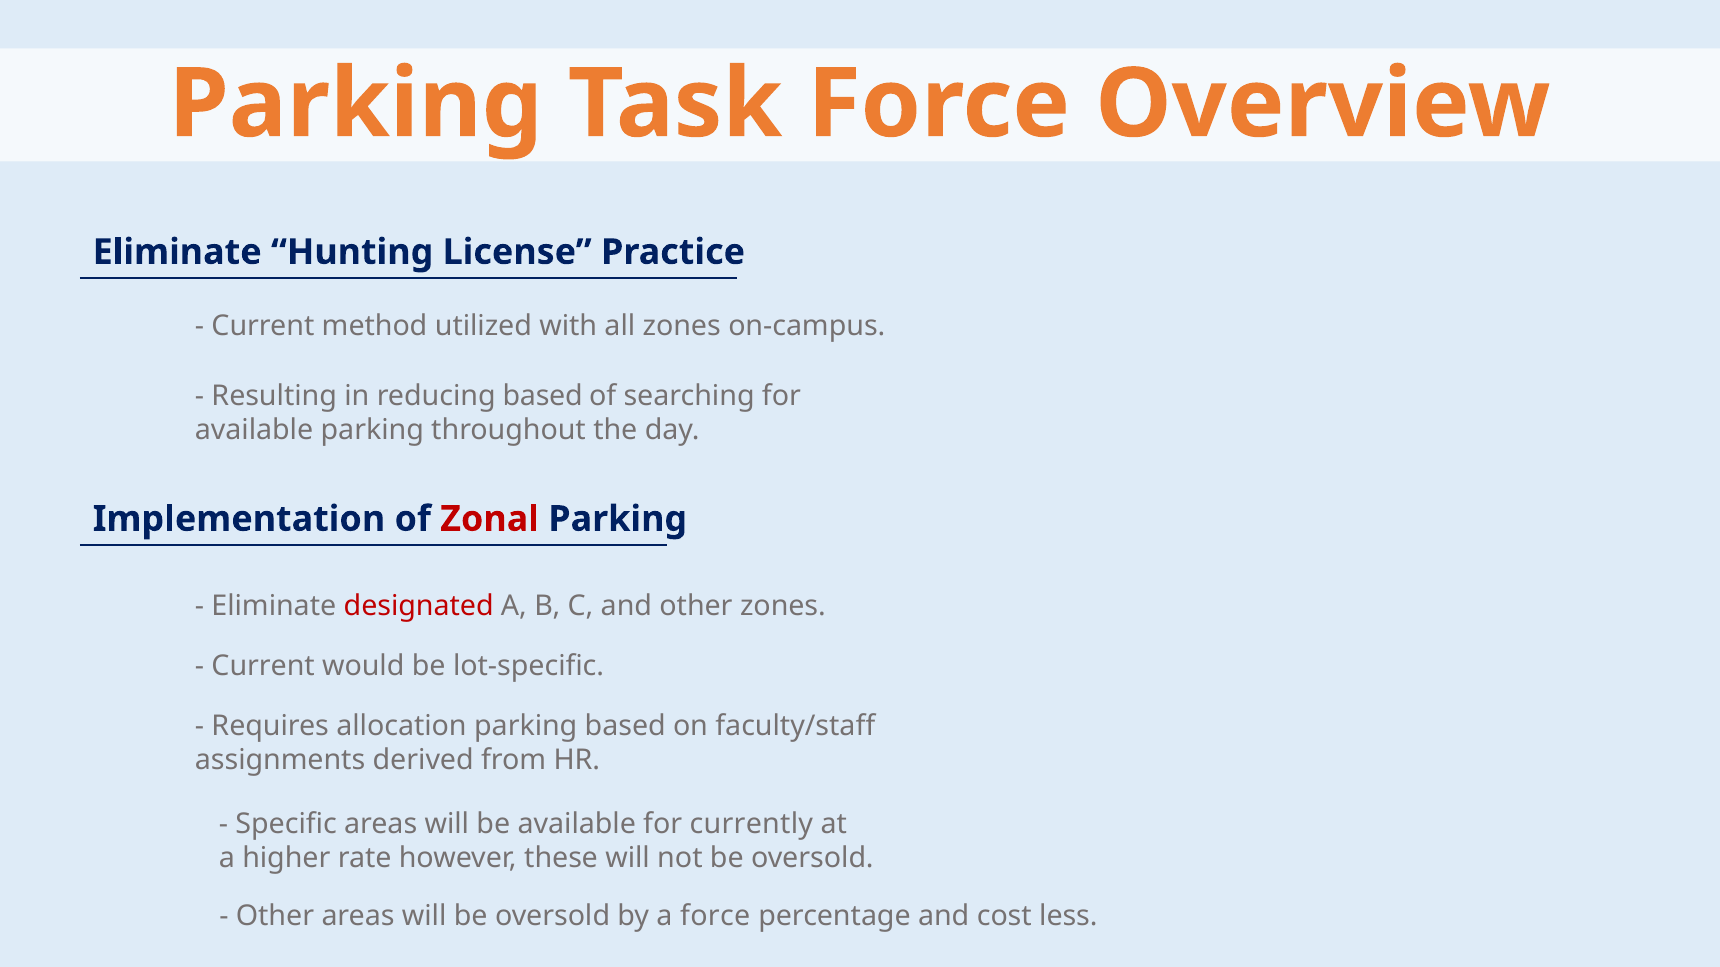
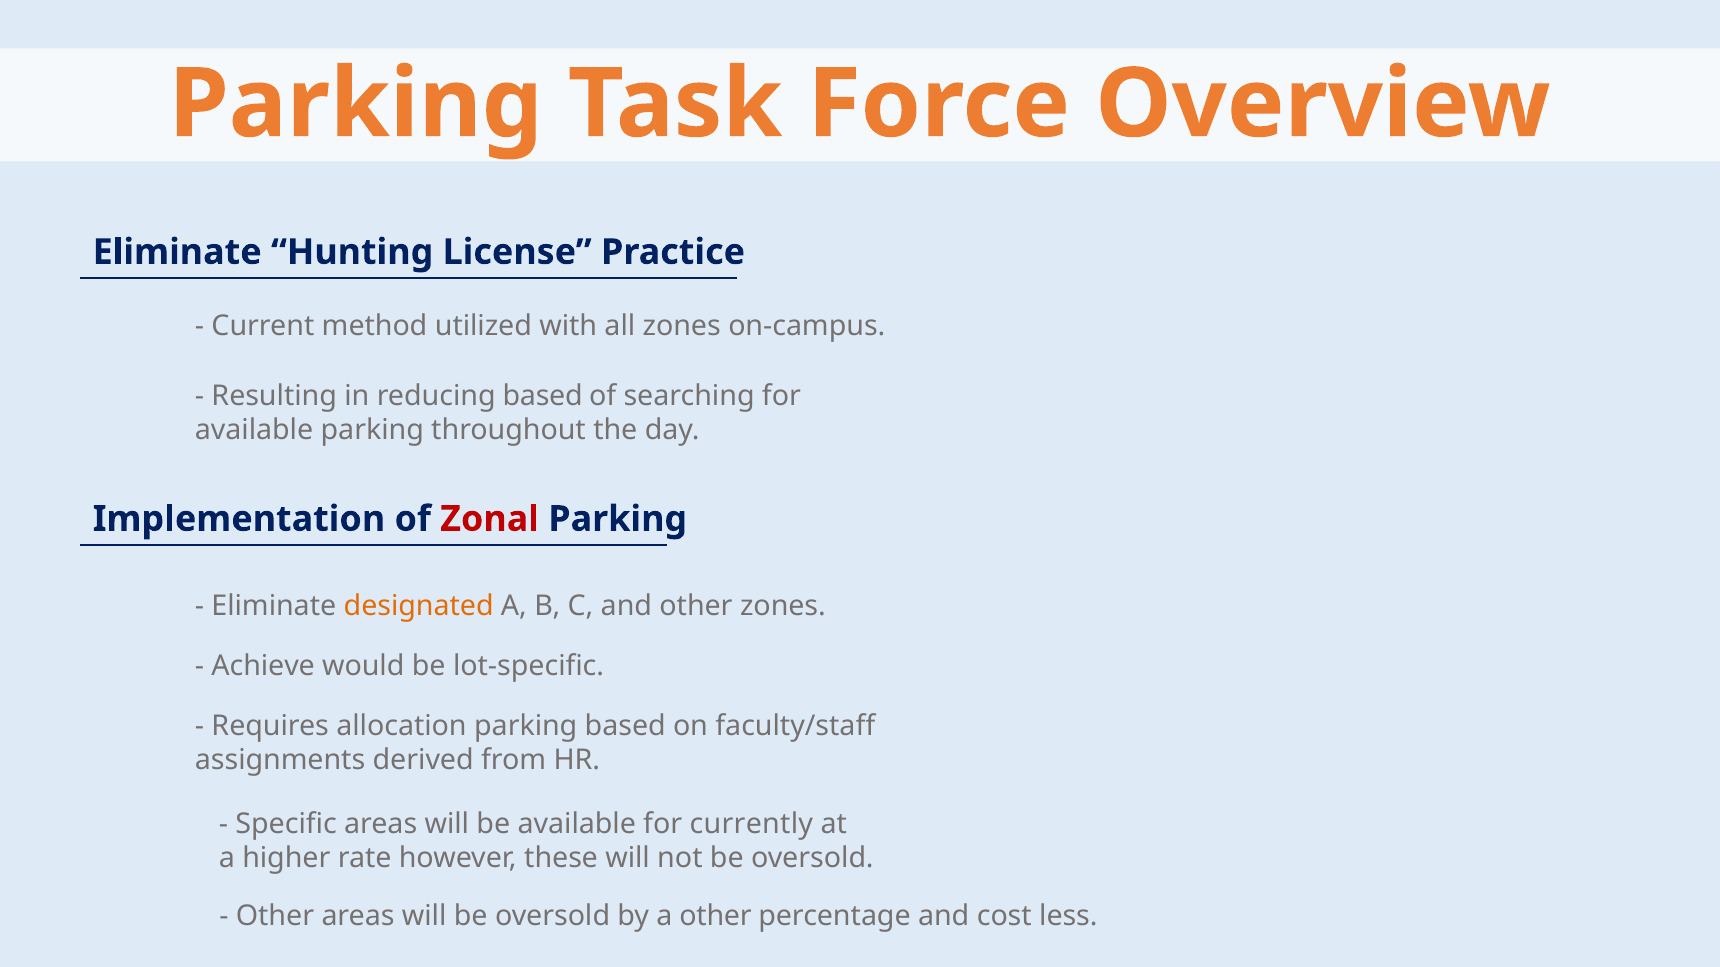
designated colour: red -> orange
Current at (263, 666): Current -> Achieve
a force: force -> other
